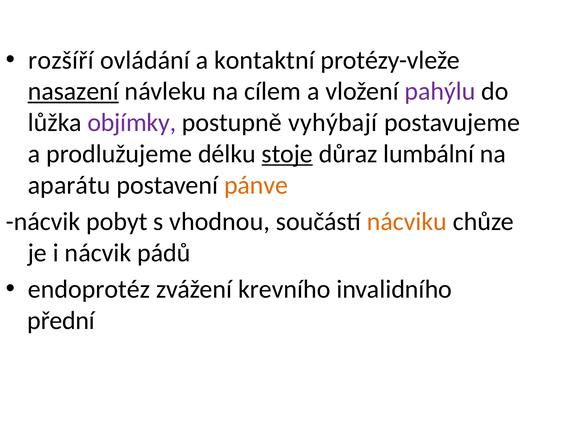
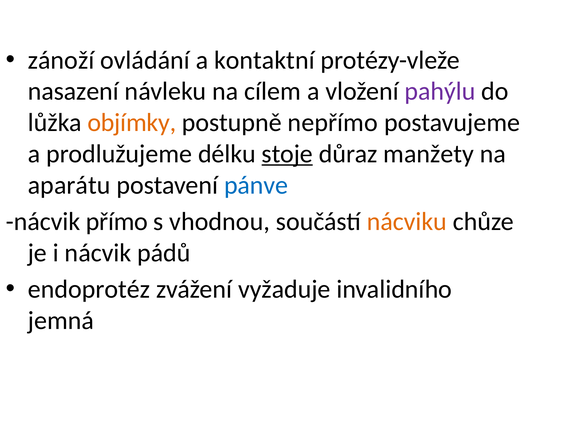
rozšíří: rozšíří -> zánoží
nasazení underline: present -> none
objímky colour: purple -> orange
vyhýbají: vyhýbají -> nepřímo
lumbální: lumbální -> manžety
pánve colour: orange -> blue
pobyt: pobyt -> přímo
krevního: krevního -> vyžaduje
přední: přední -> jemná
